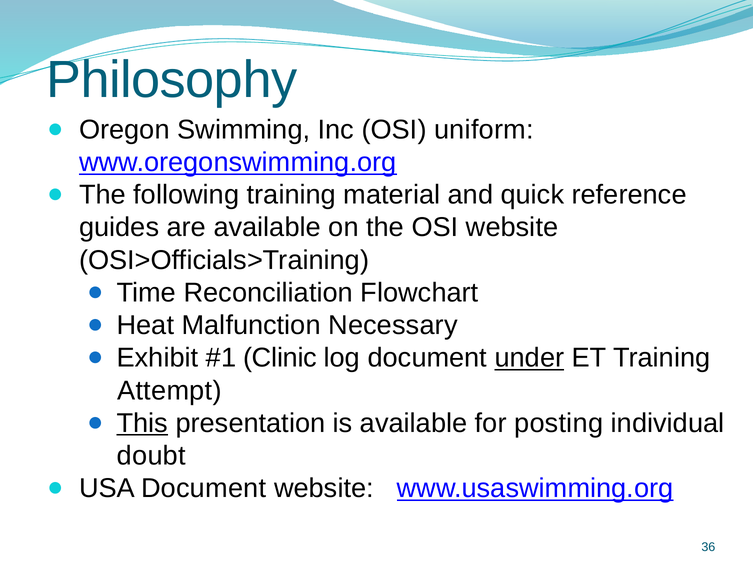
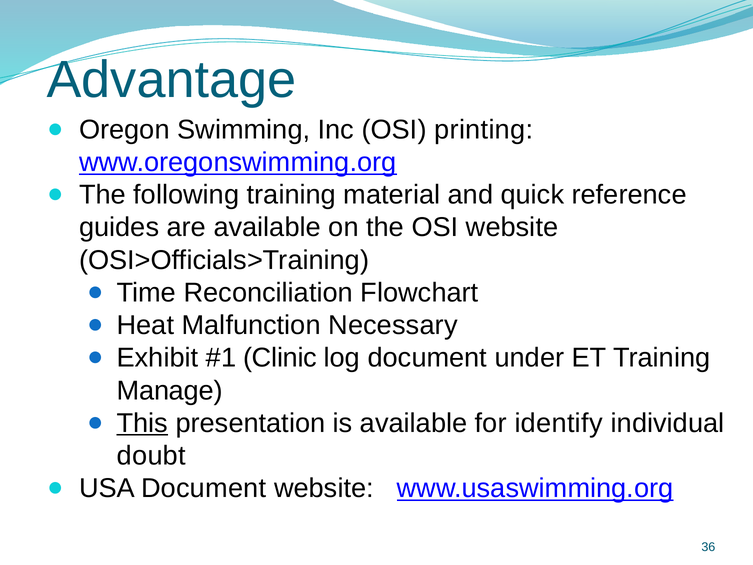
Philosophy: Philosophy -> Advantage
uniform: uniform -> printing
under underline: present -> none
Attempt: Attempt -> Manage
posting: posting -> identify
